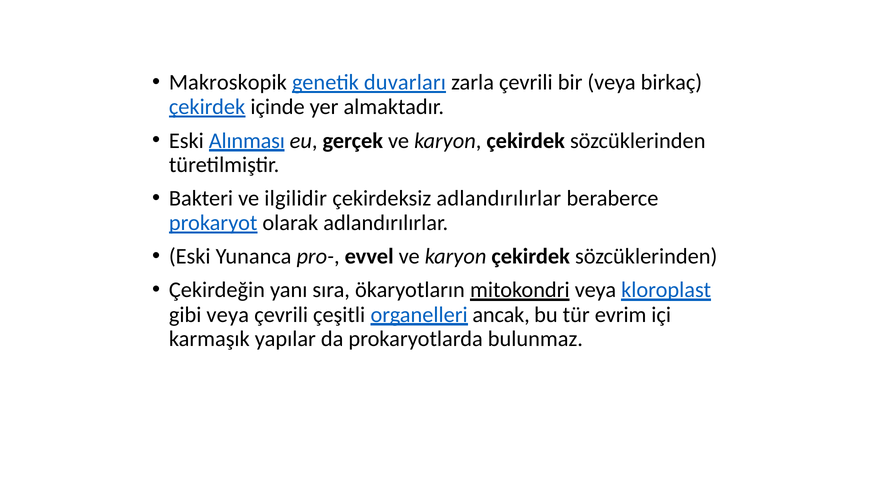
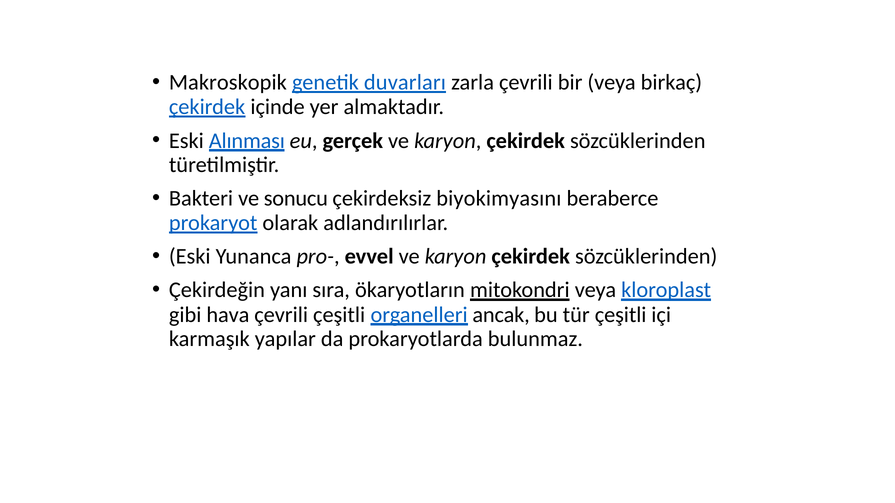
ilgilidir: ilgilidir -> sonucu
çekirdeksiz adlandırılırlar: adlandırılırlar -> biyokimyasını
gibi veya: veya -> hava
tür evrim: evrim -> çeşitli
